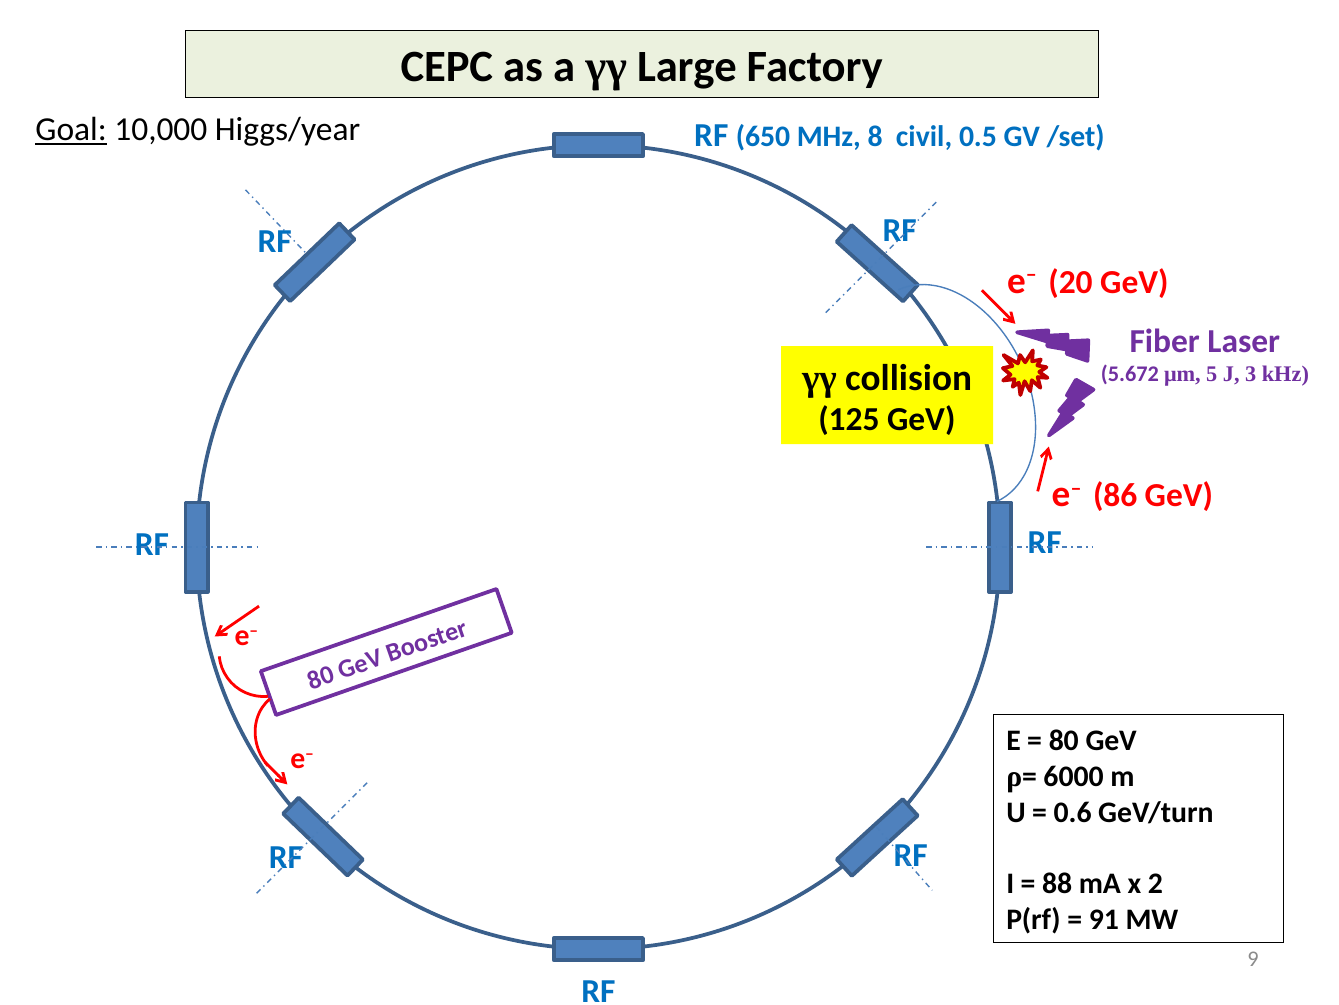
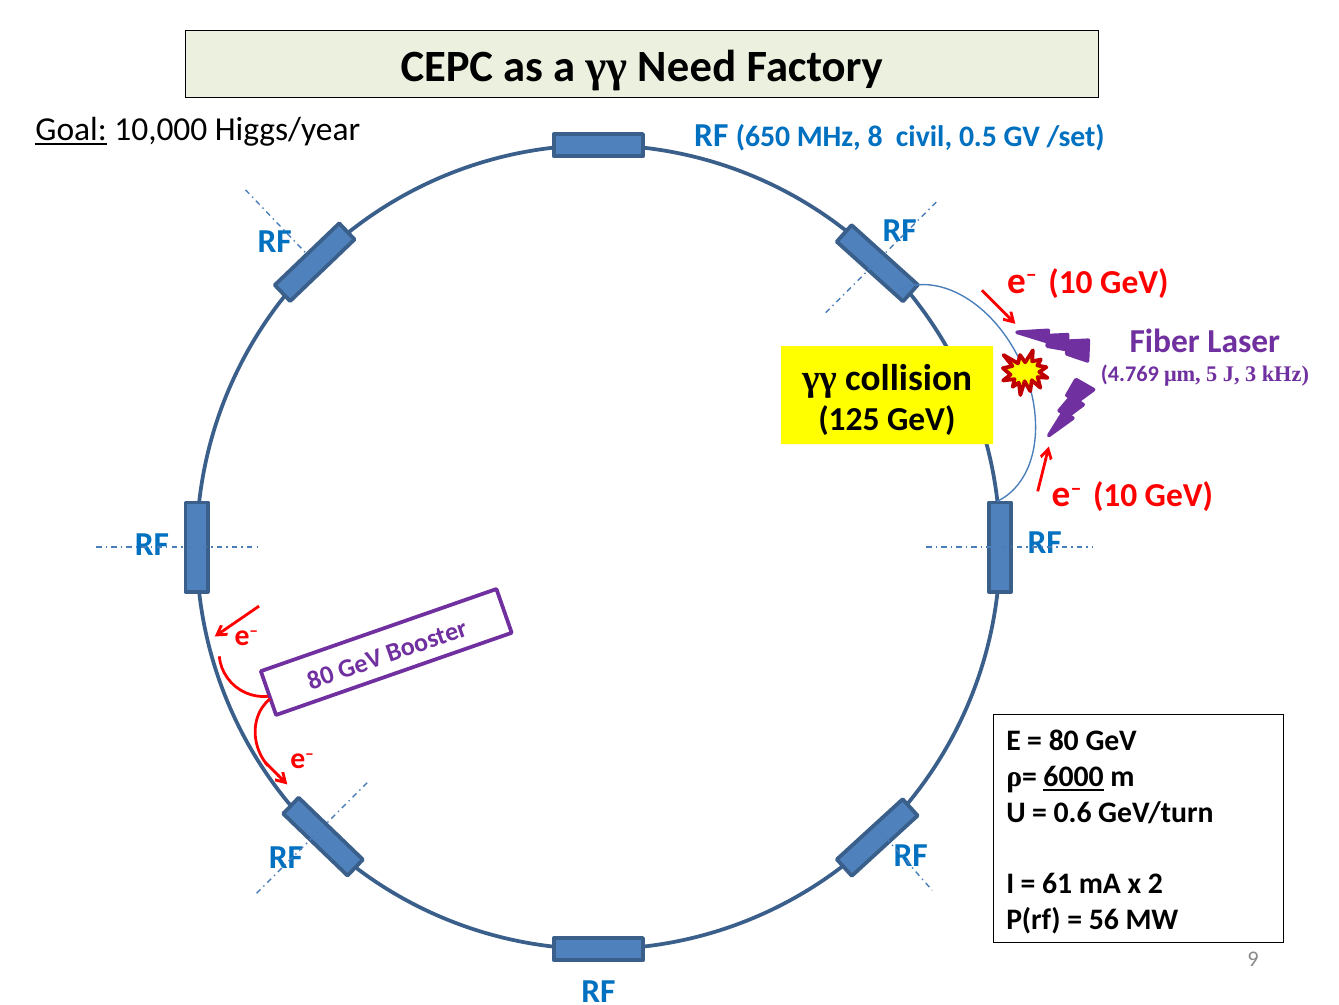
Large: Large -> Need
20 at (1071, 282): 20 -> 10
5.672: 5.672 -> 4.769
86 at (1115, 495): 86 -> 10
6000 underline: none -> present
88: 88 -> 61
91: 91 -> 56
